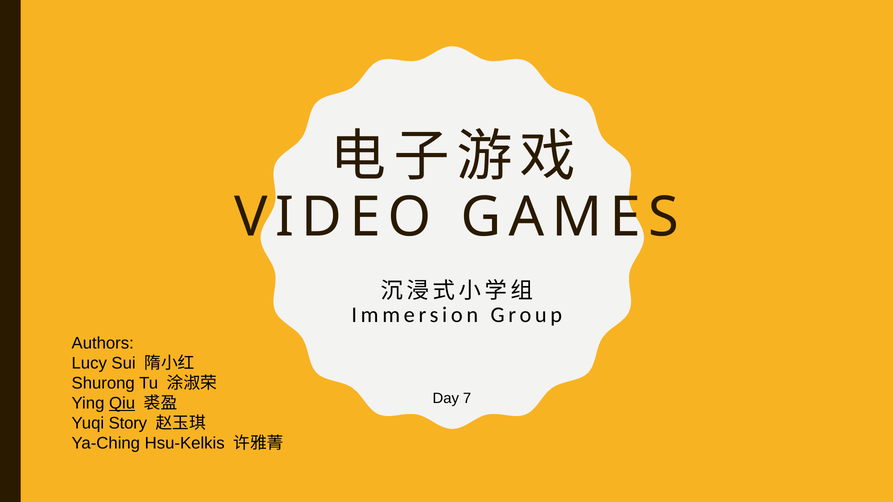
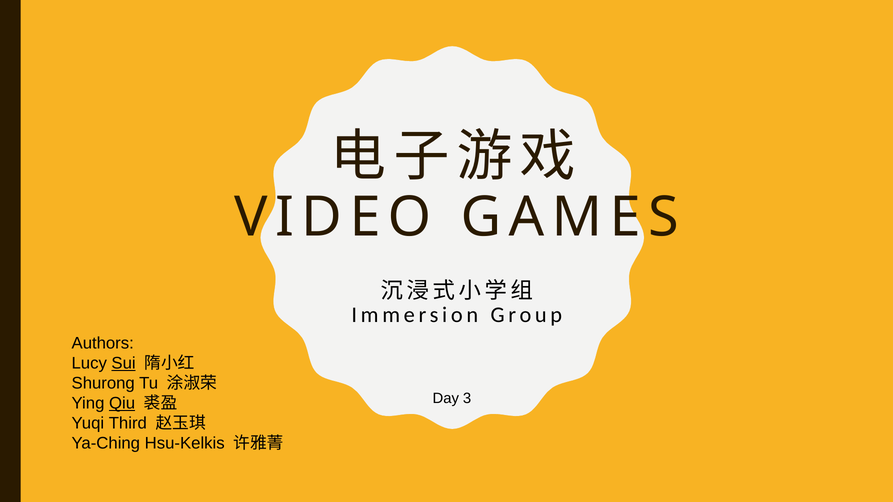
Sui underline: none -> present
7: 7 -> 3
Story: Story -> Third
